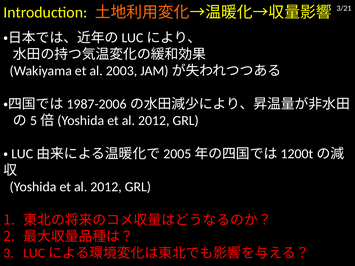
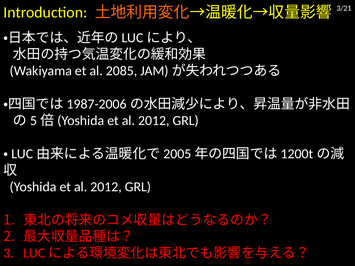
2003: 2003 -> 2085
